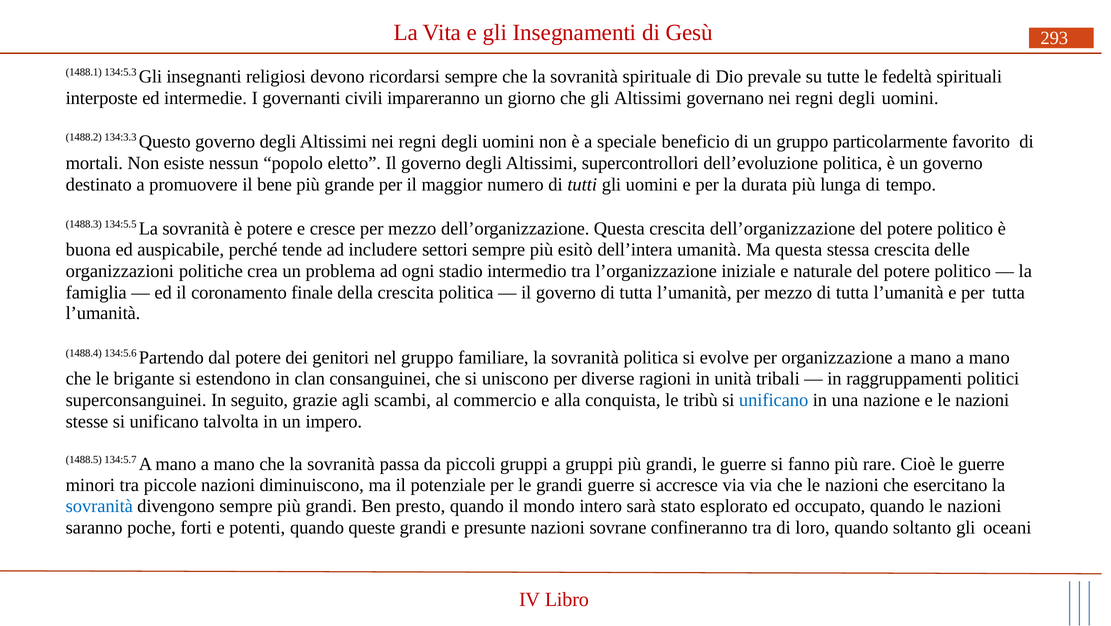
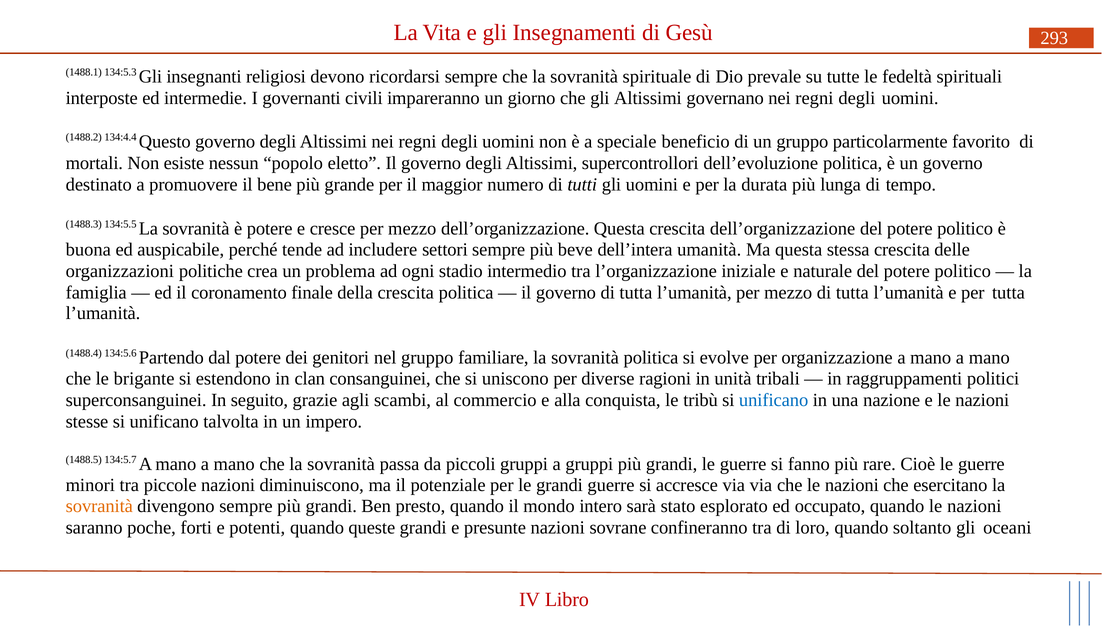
134:3.3: 134:3.3 -> 134:4.4
esitò: esitò -> beve
sovranità at (99, 506) colour: blue -> orange
